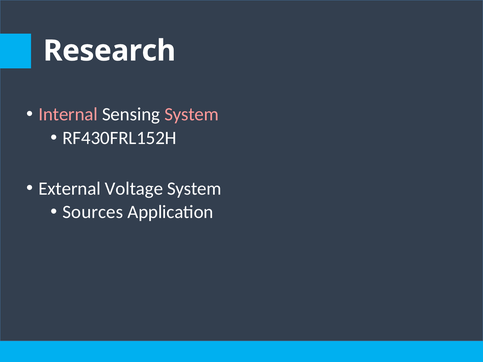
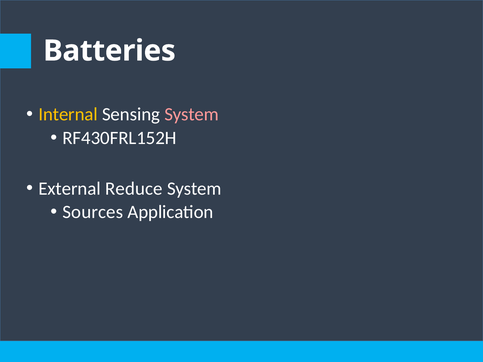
Research: Research -> Batteries
Internal colour: pink -> yellow
Voltage: Voltage -> Reduce
